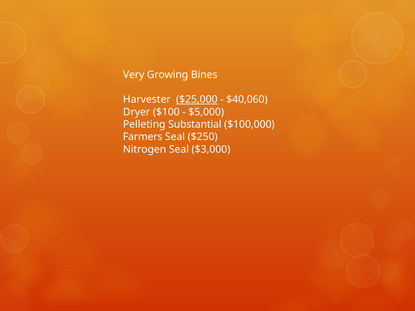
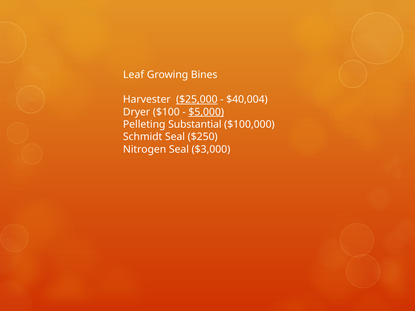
Very: Very -> Leaf
$40,060: $40,060 -> $40,004
$5,000 underline: none -> present
Farmers: Farmers -> Schmidt
